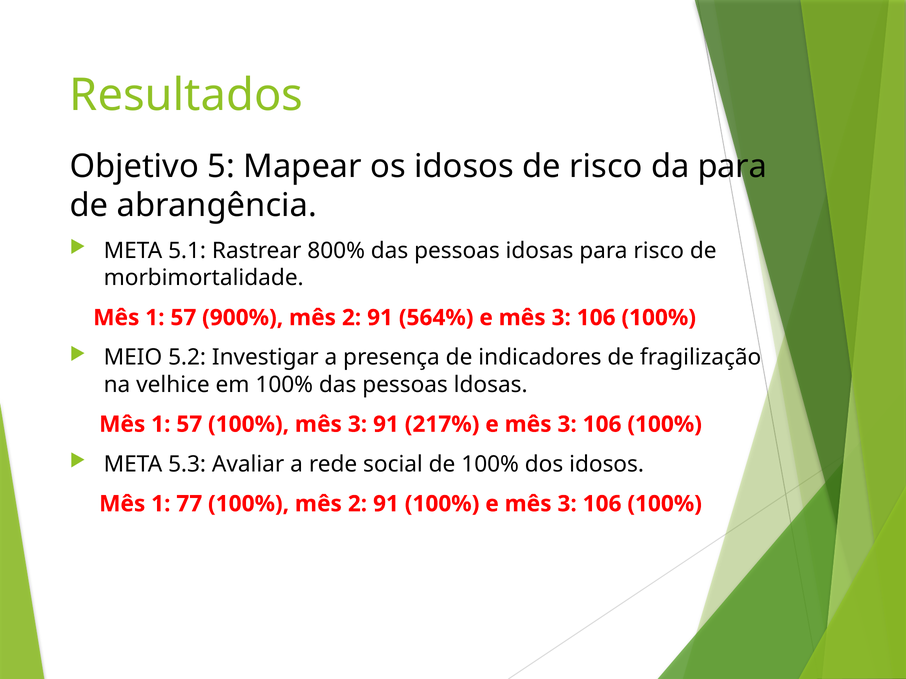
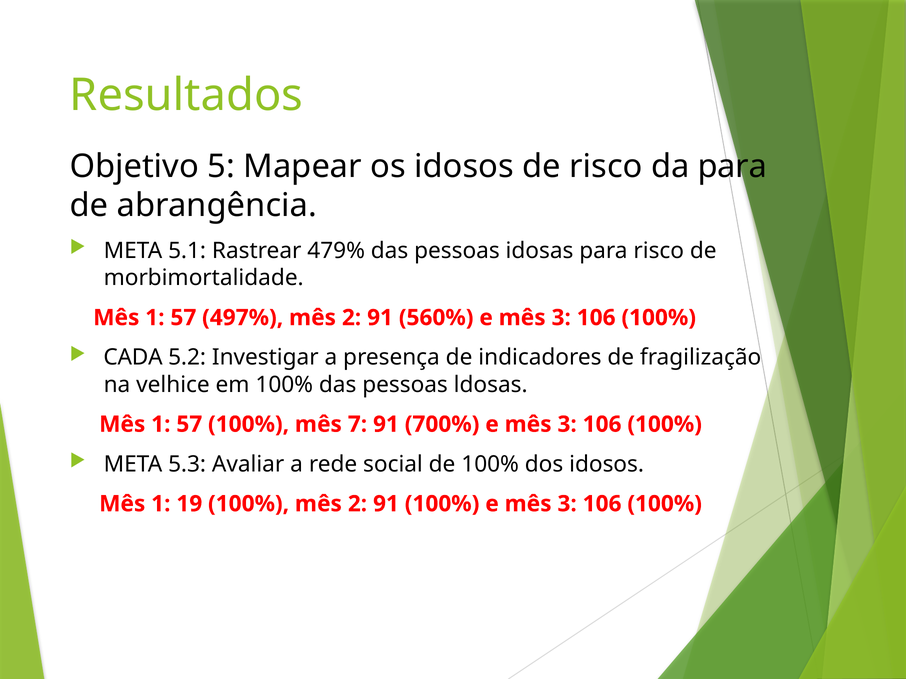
800%: 800% -> 479%
900%: 900% -> 497%
564%: 564% -> 560%
MEIO: MEIO -> CADA
100% mês 3: 3 -> 7
217%: 217% -> 700%
77: 77 -> 19
